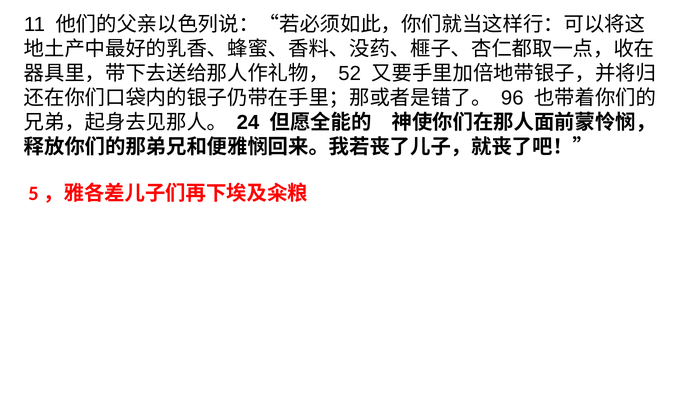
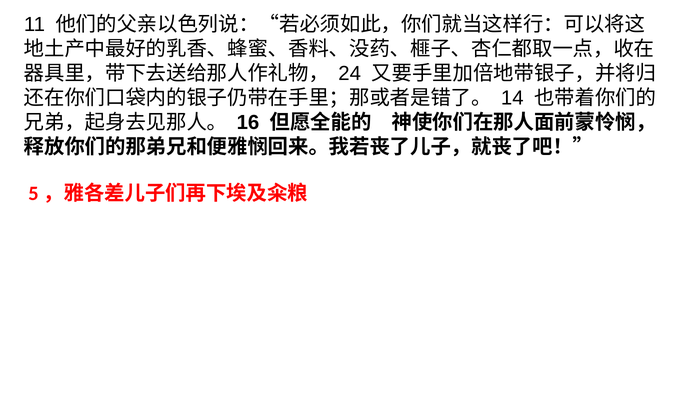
52: 52 -> 24
96: 96 -> 14
24: 24 -> 16
